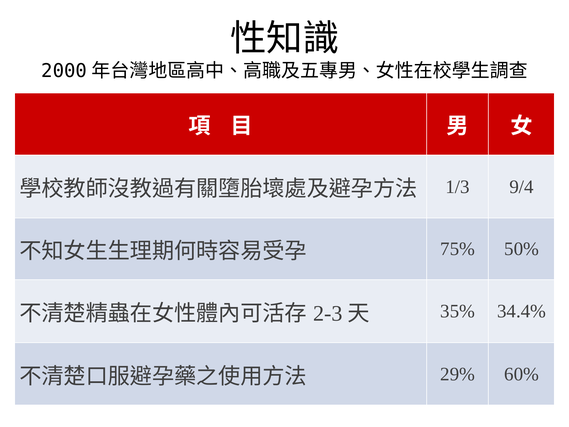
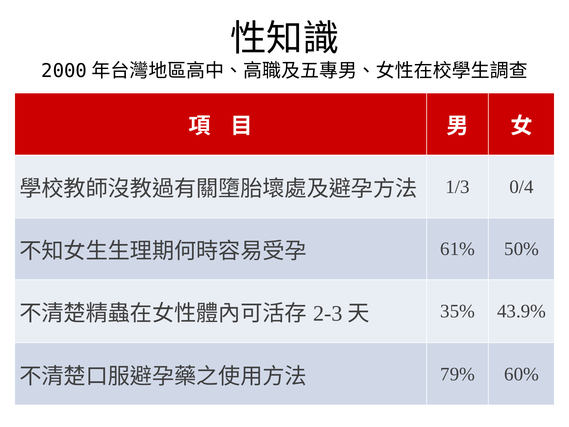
9/4: 9/4 -> 0/4
75%: 75% -> 61%
34.4%: 34.4% -> 43.9%
29%: 29% -> 79%
